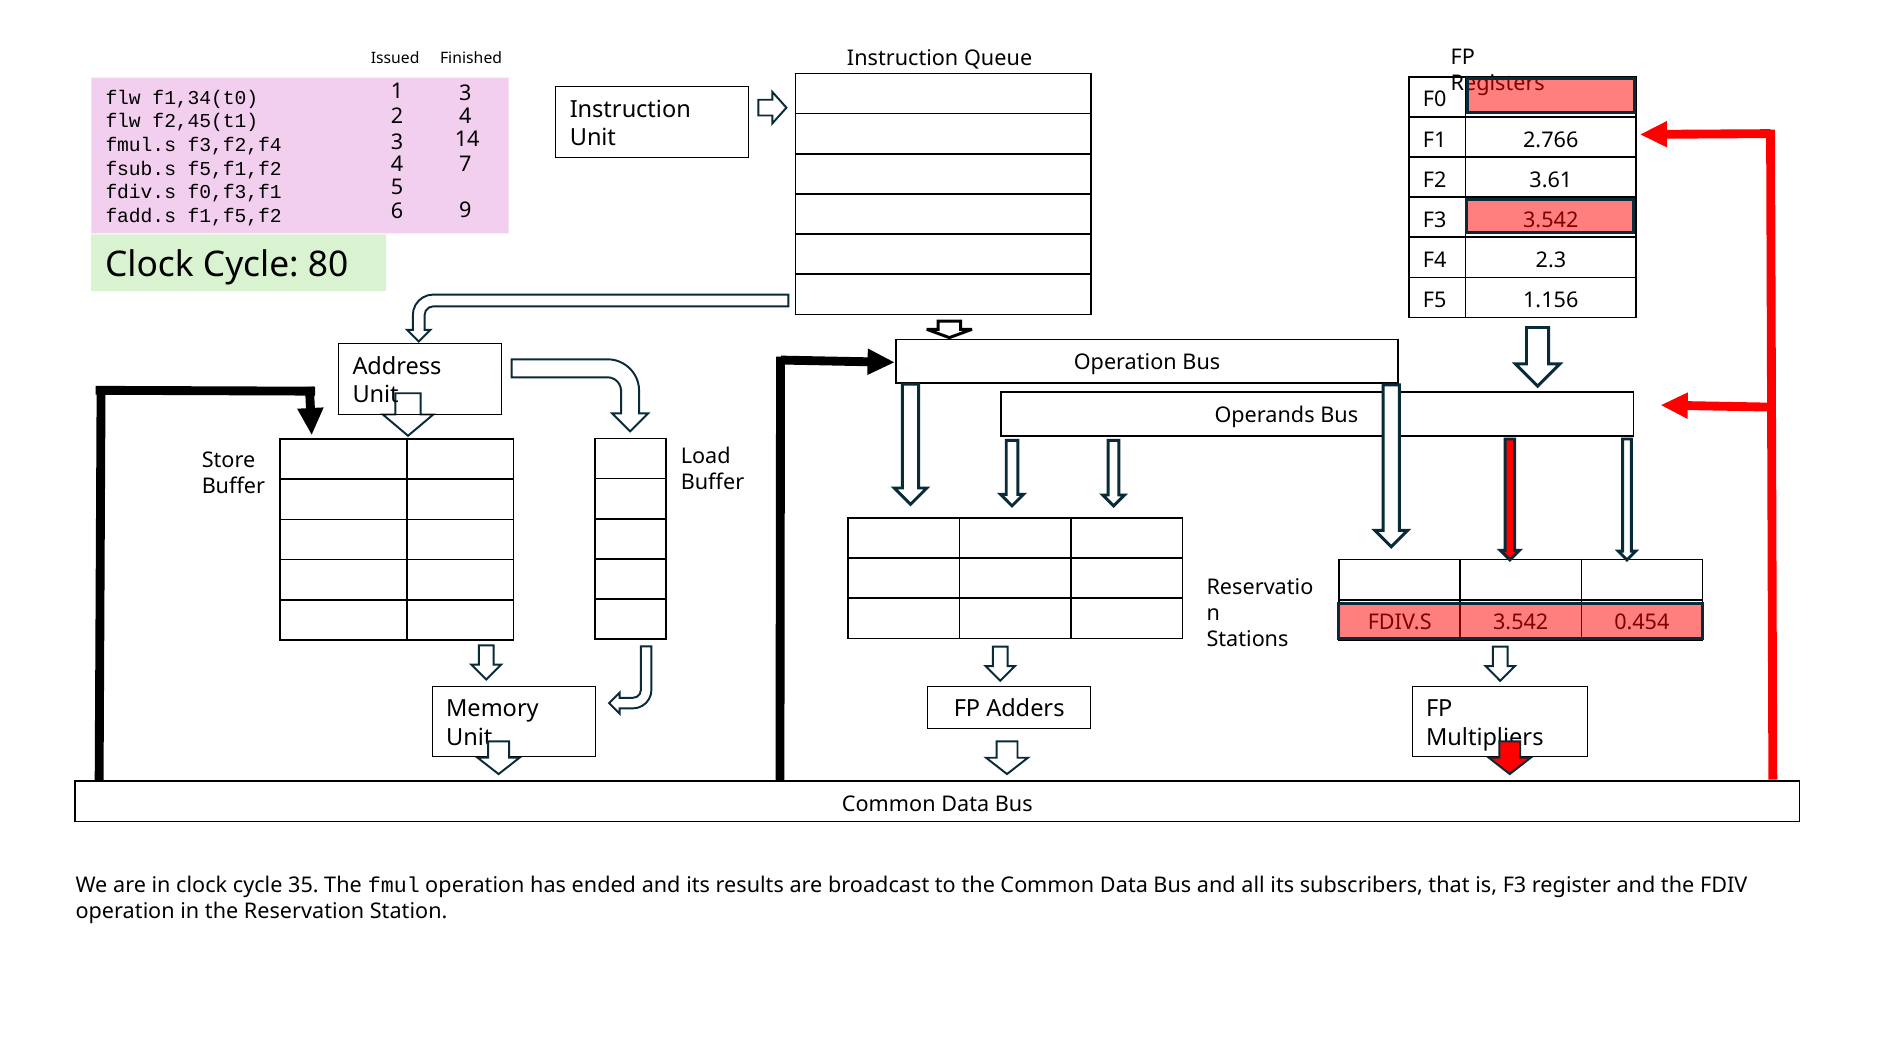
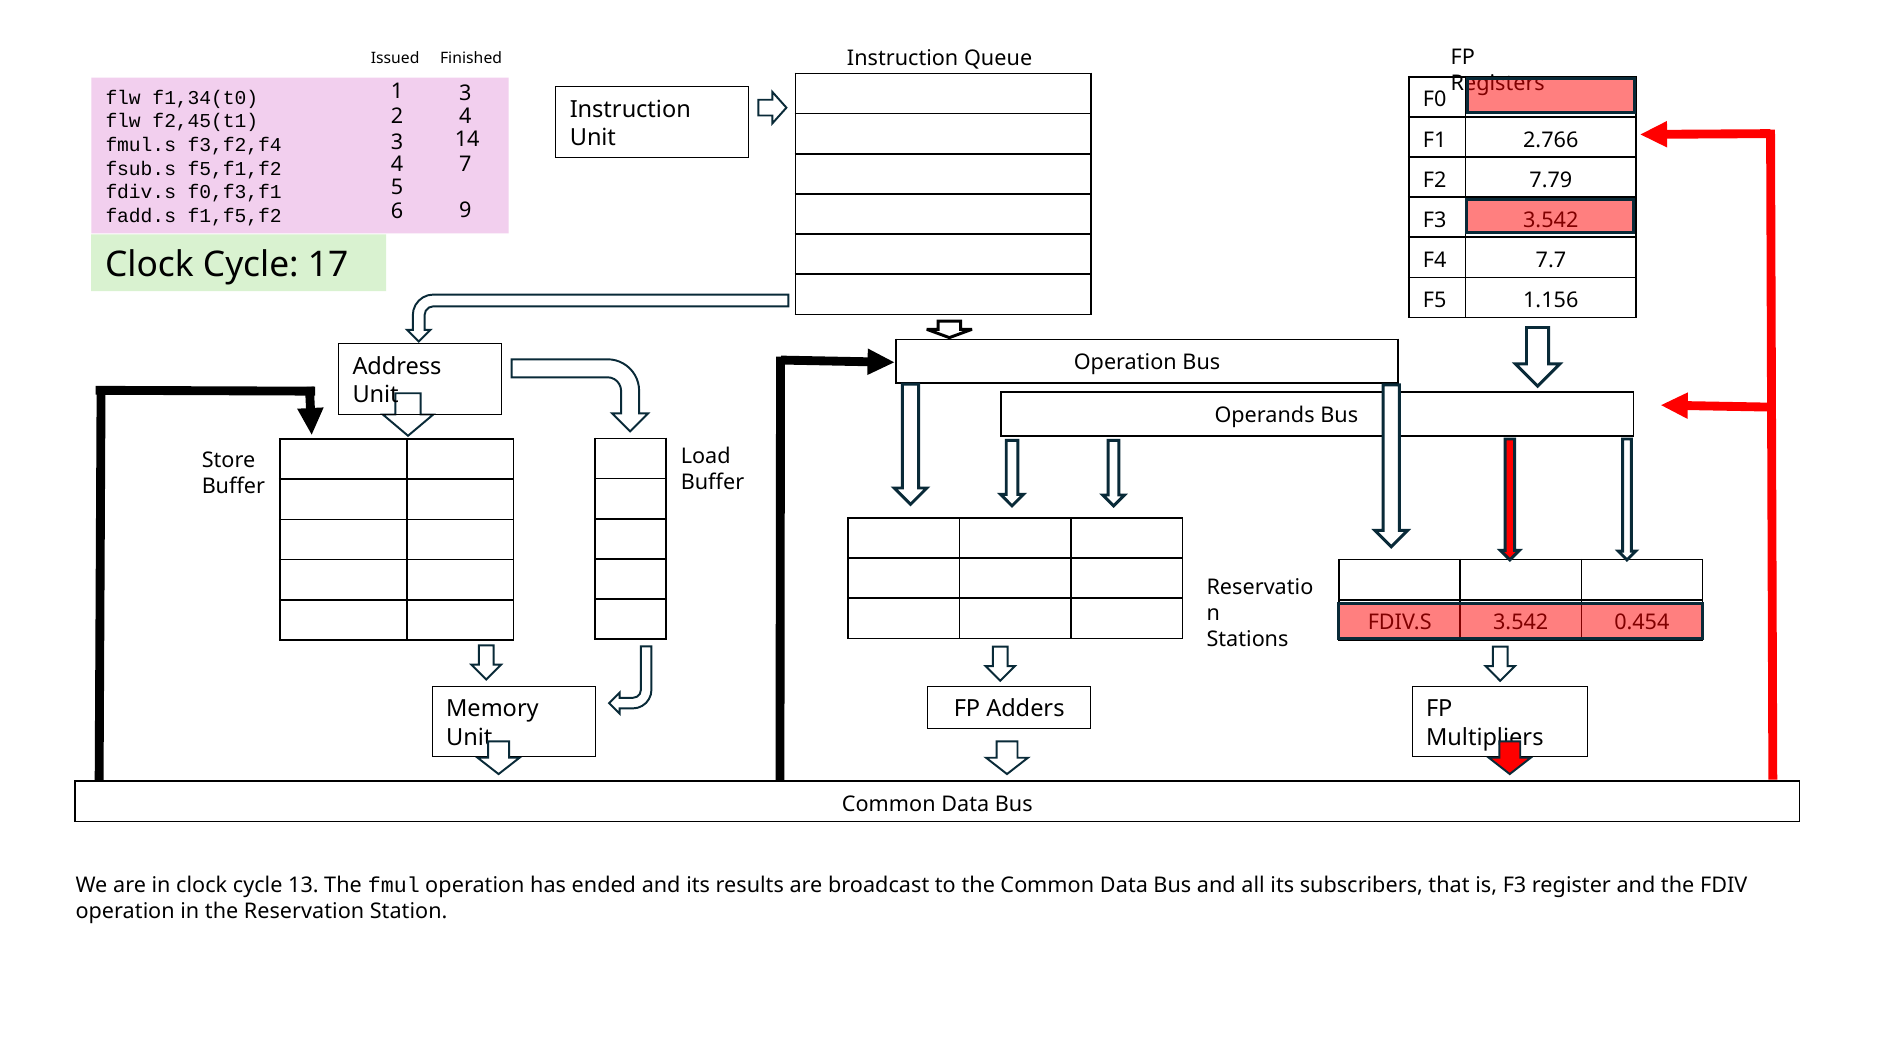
3.61: 3.61 -> 7.79
2.3: 2.3 -> 7.7
80: 80 -> 17
35: 35 -> 13
